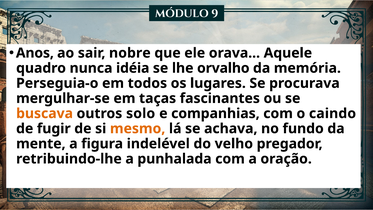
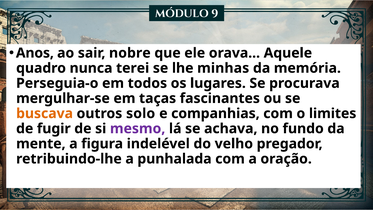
idéia: idéia -> terei
orvalho: orvalho -> minhas
caindo: caindo -> limites
mesmo colour: orange -> purple
